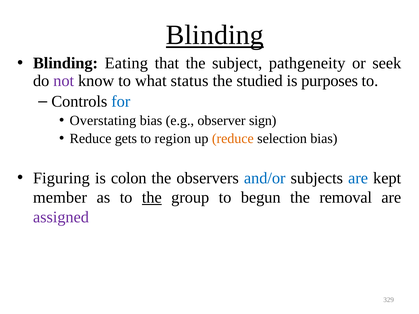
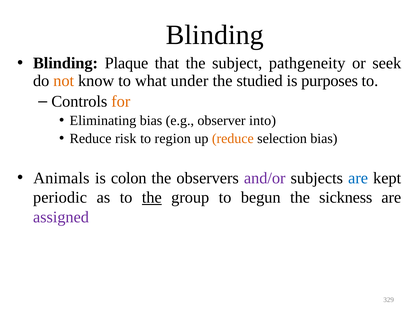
Blinding at (215, 35) underline: present -> none
Eating: Eating -> Plaque
not colour: purple -> orange
status: status -> under
for colour: blue -> orange
Overstating: Overstating -> Eliminating
sign: sign -> into
gets: gets -> risk
Figuring: Figuring -> Animals
and/or colour: blue -> purple
member: member -> periodic
removal: removal -> sickness
